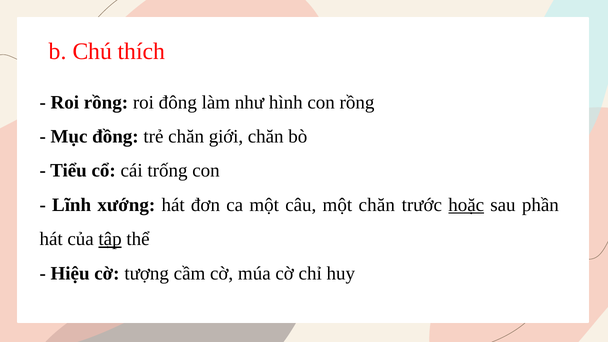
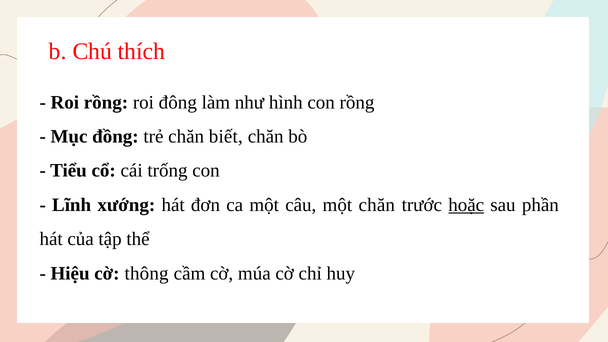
giới: giới -> biết
tập underline: present -> none
tượng: tượng -> thông
